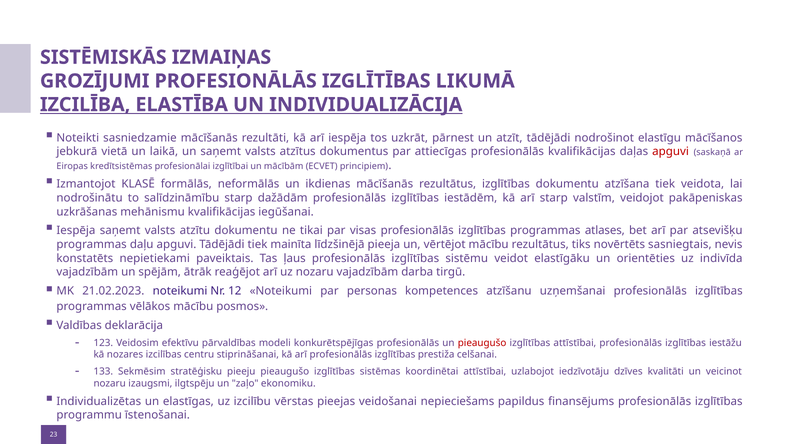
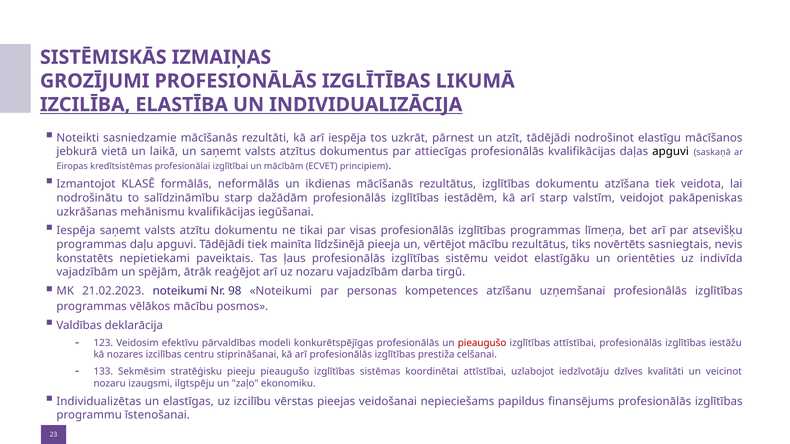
apguvi at (671, 152) colour: red -> black
atlases: atlases -> līmeņa
12: 12 -> 98
